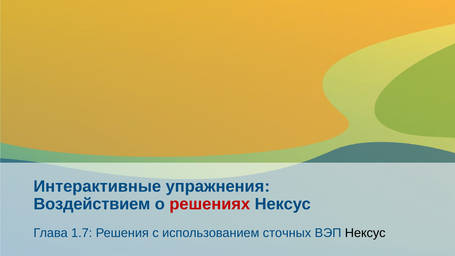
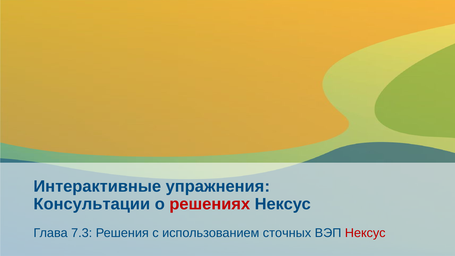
Воздействием: Воздействием -> Консультации
1.7: 1.7 -> 7.3
Нексус at (365, 233) colour: black -> red
